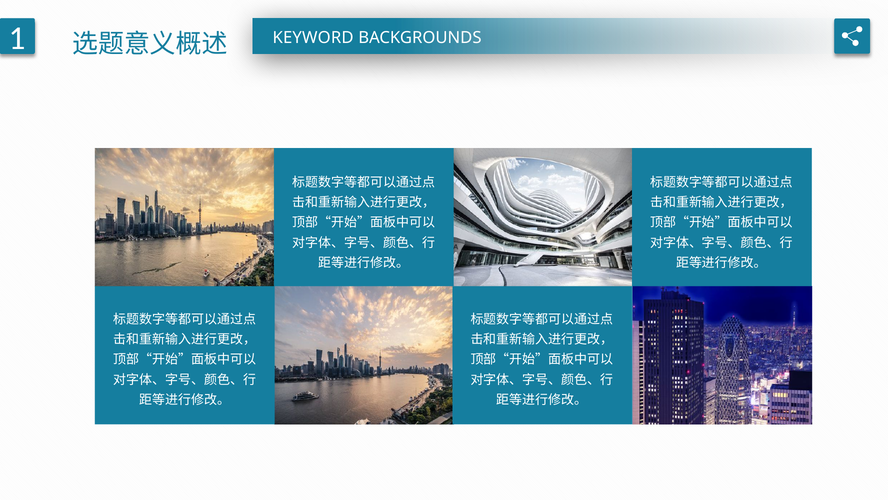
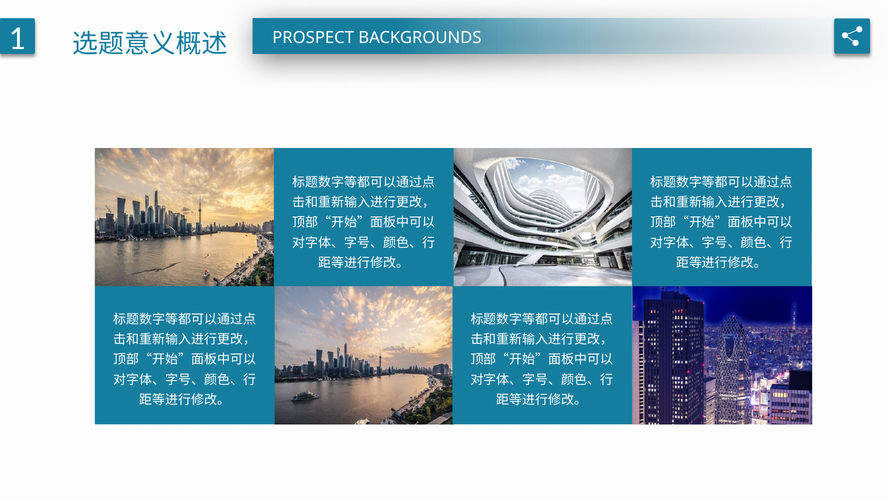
KEYWORD: KEYWORD -> PROSPECT
